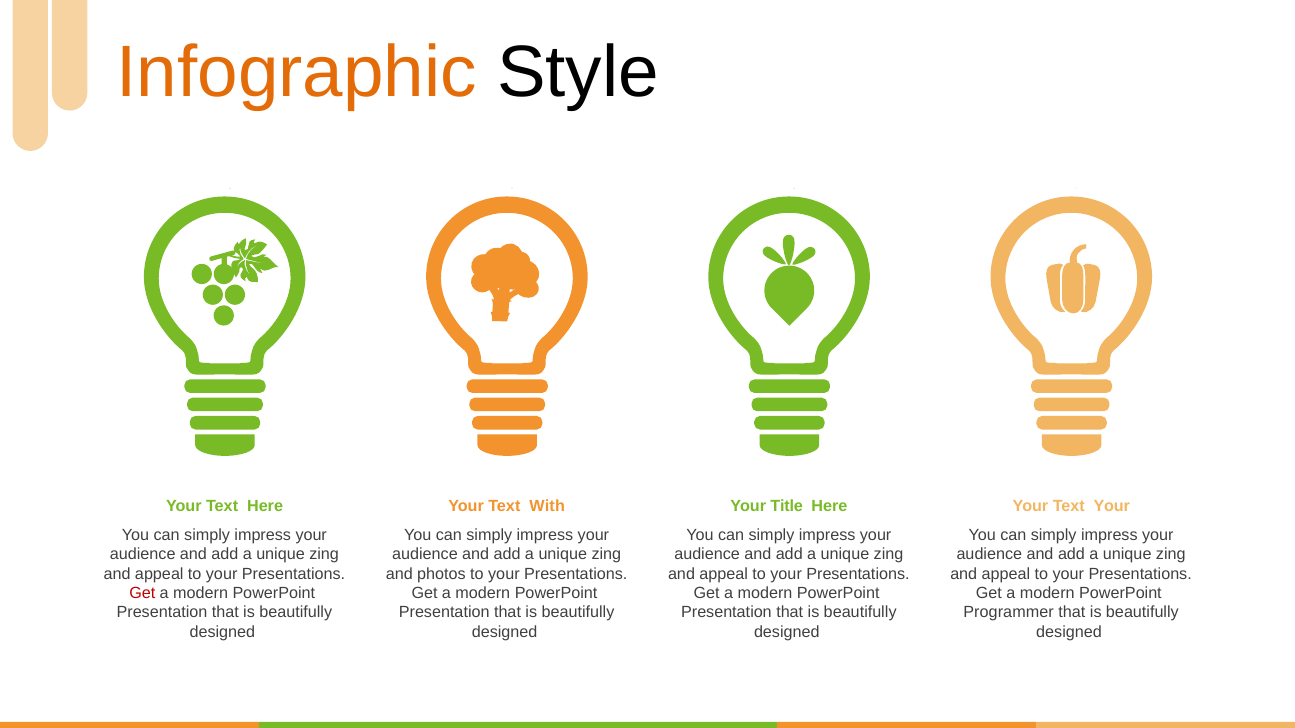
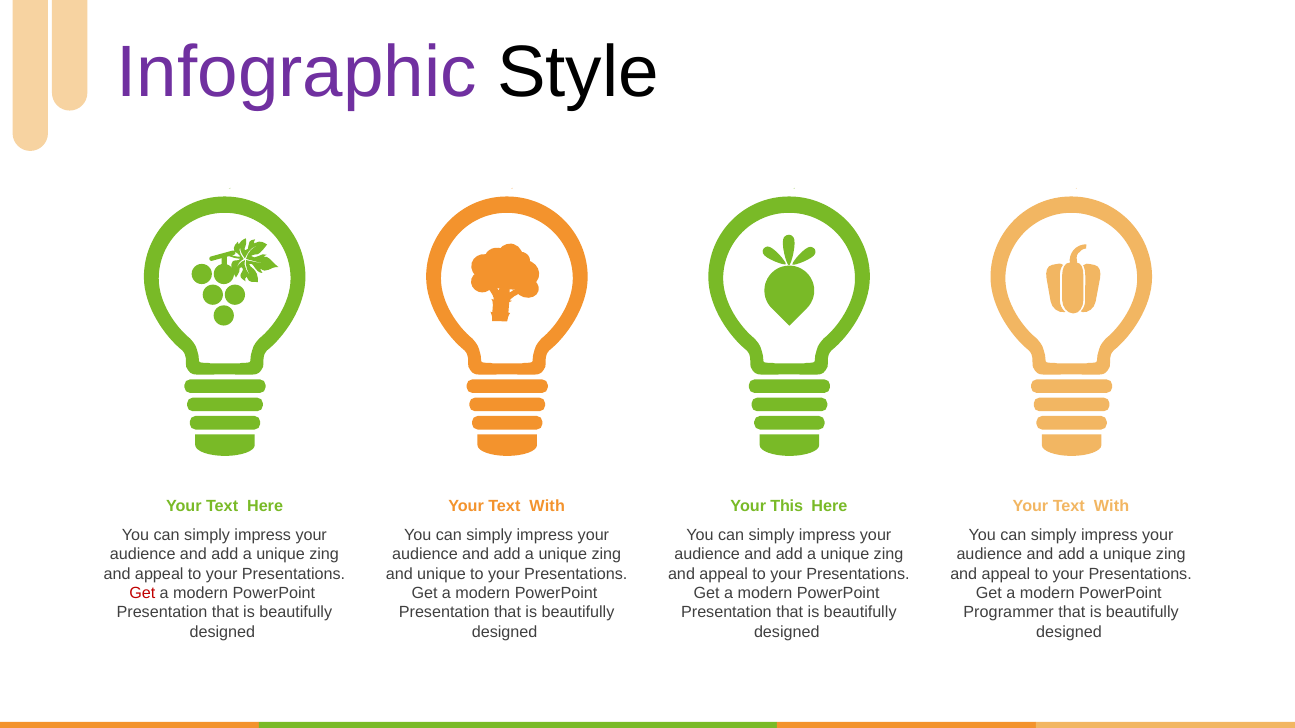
Infographic colour: orange -> purple
Title: Title -> This
Your at (1112, 506): Your -> With
and photos: photos -> unique
